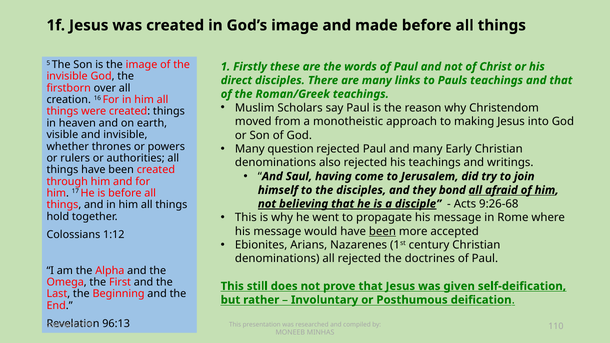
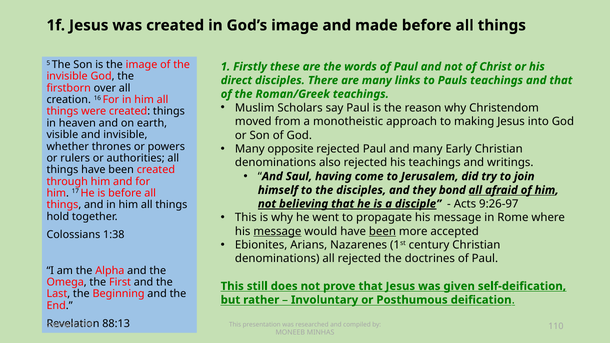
question: question -> opposite
9:26-68: 9:26-68 -> 9:26-97
message at (277, 231) underline: none -> present
1:12: 1:12 -> 1:38
96:13: 96:13 -> 88:13
